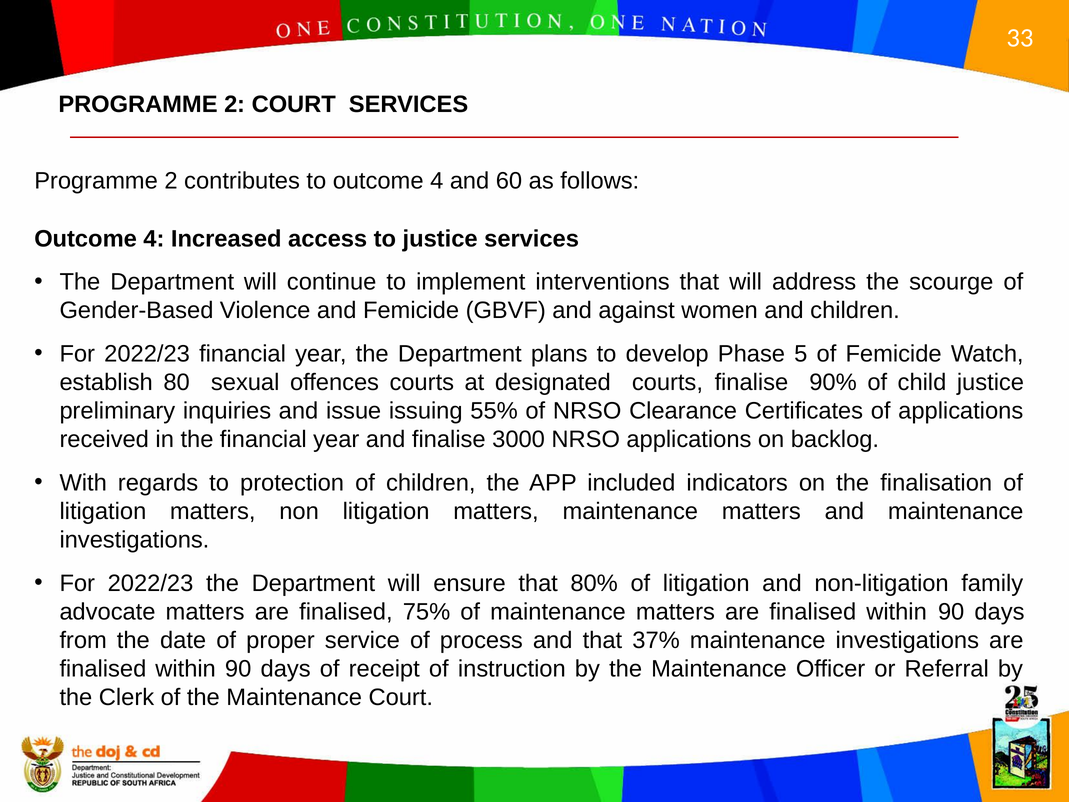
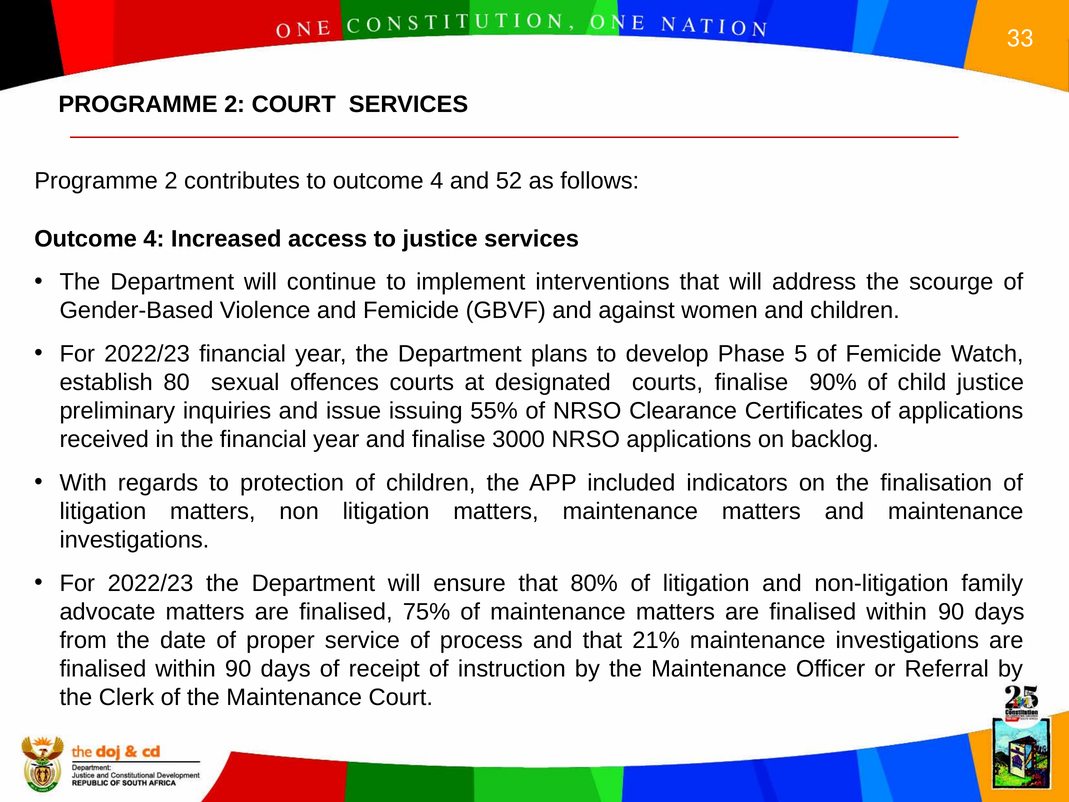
60: 60 -> 52
37%: 37% -> 21%
